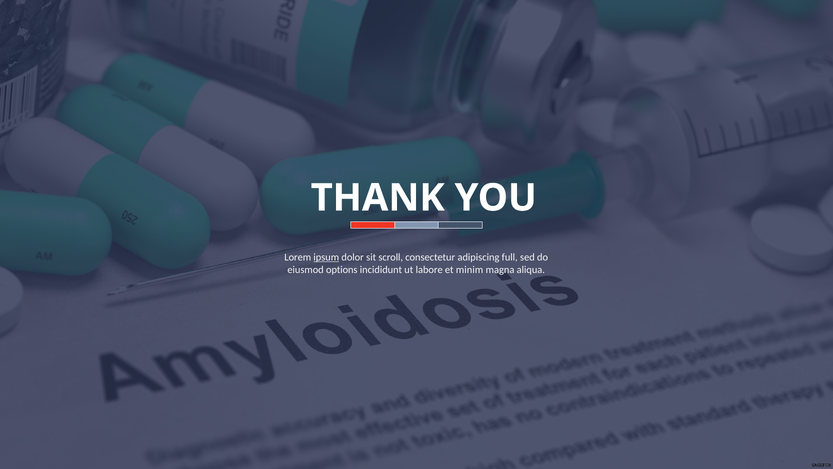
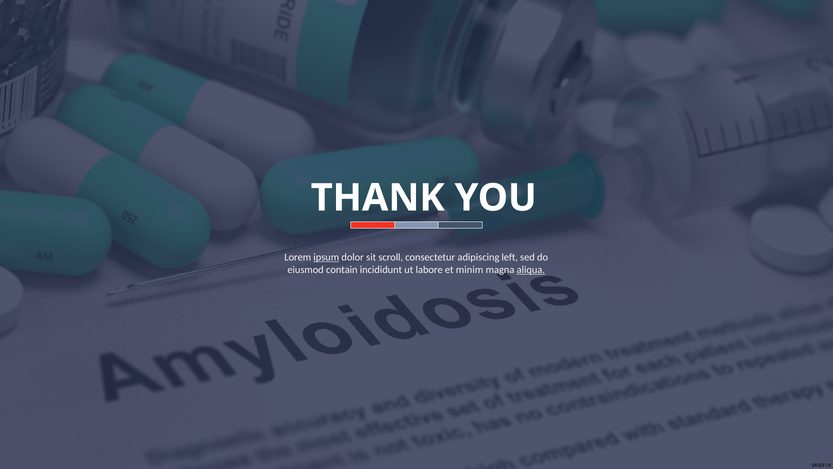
full: full -> left
options: options -> contain
aliqua underline: none -> present
